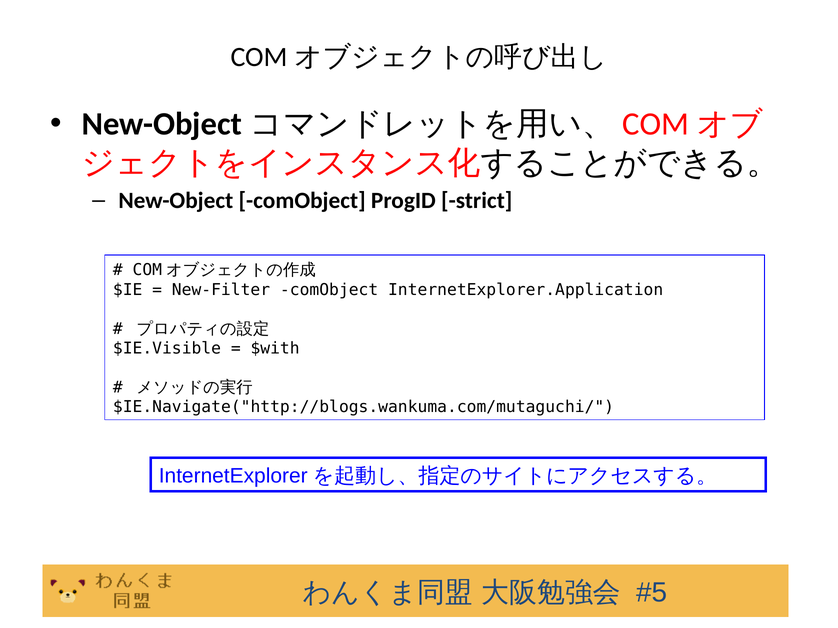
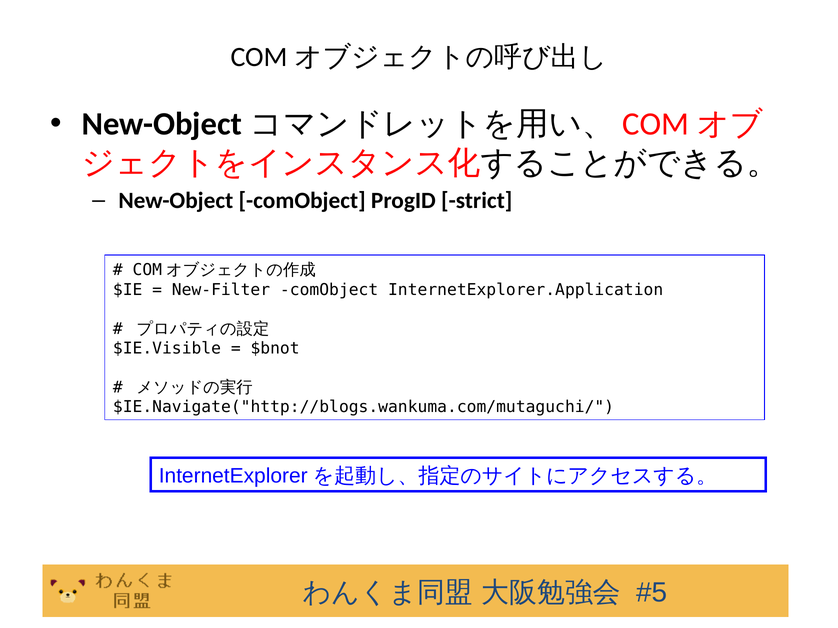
$with: $with -> $bnot
